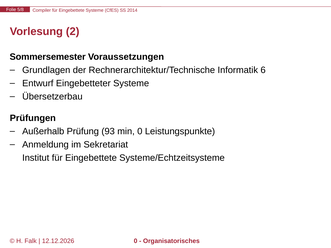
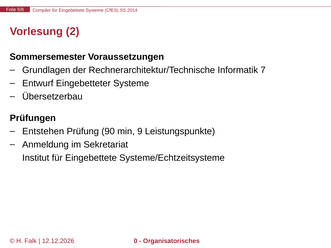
6: 6 -> 7
Außerhalb: Außerhalb -> Entstehen
93: 93 -> 90
min 0: 0 -> 9
